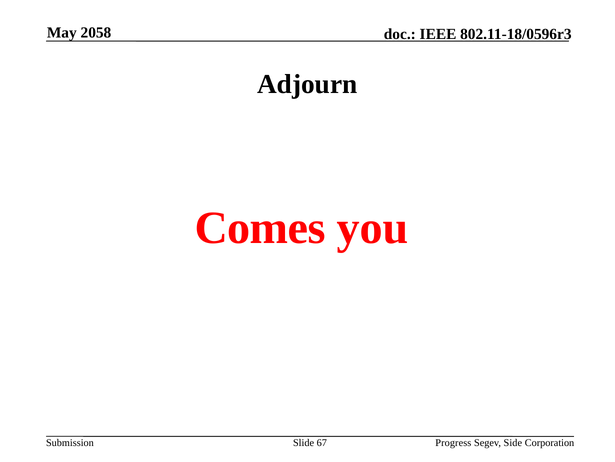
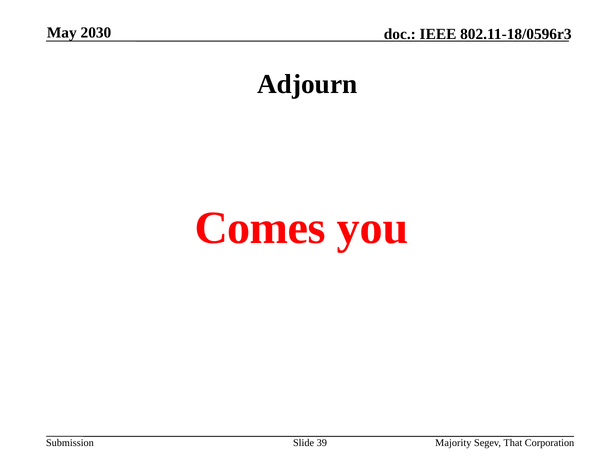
2058: 2058 -> 2030
67: 67 -> 39
Progress: Progress -> Majority
Side: Side -> That
